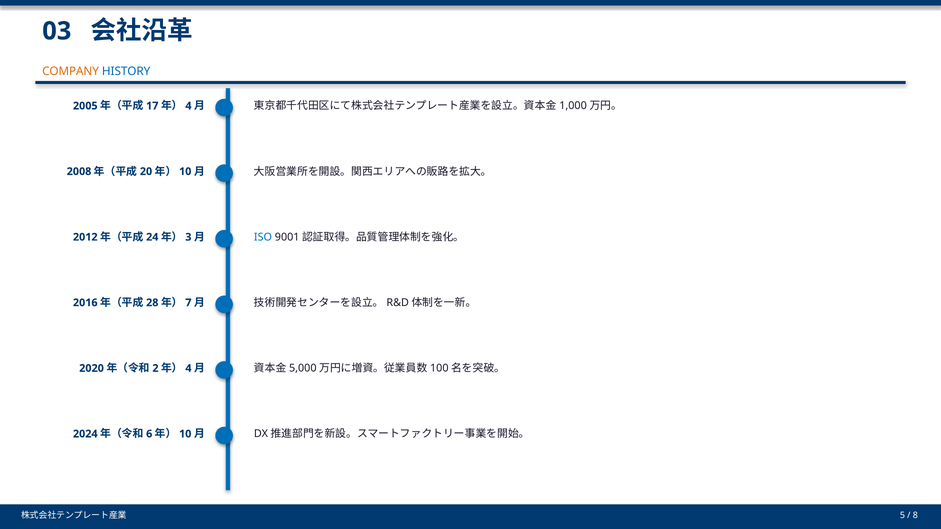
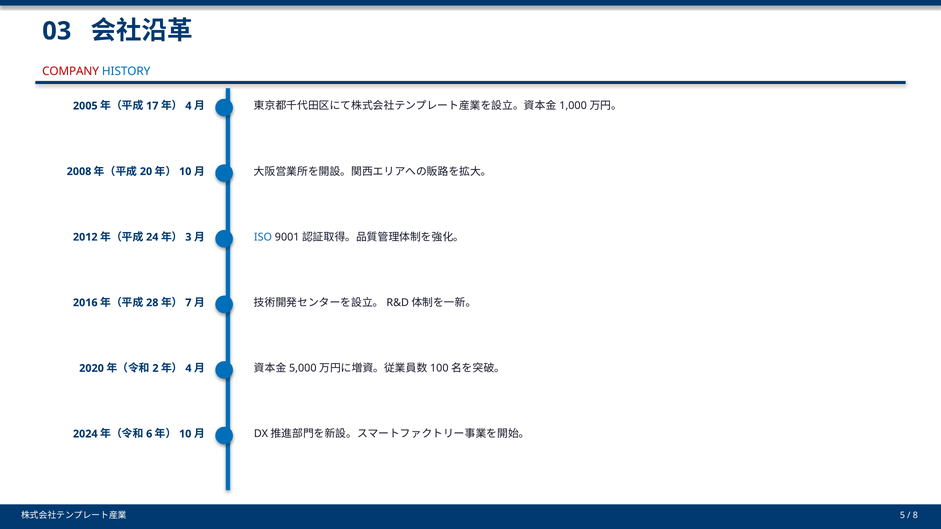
COMPANY colour: orange -> red
